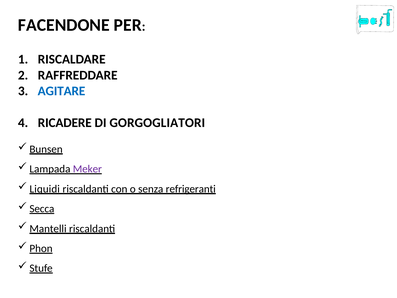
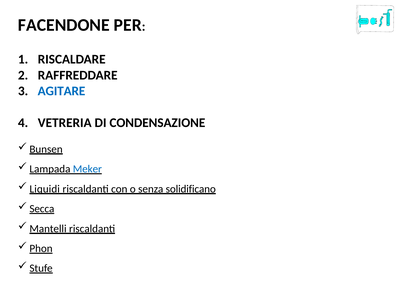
RICADERE: RICADERE -> VETRERIA
GORGOGLIATORI: GORGOGLIATORI -> CONDENSAZIONE
Meker colour: purple -> blue
refrigeranti: refrigeranti -> solidificano
